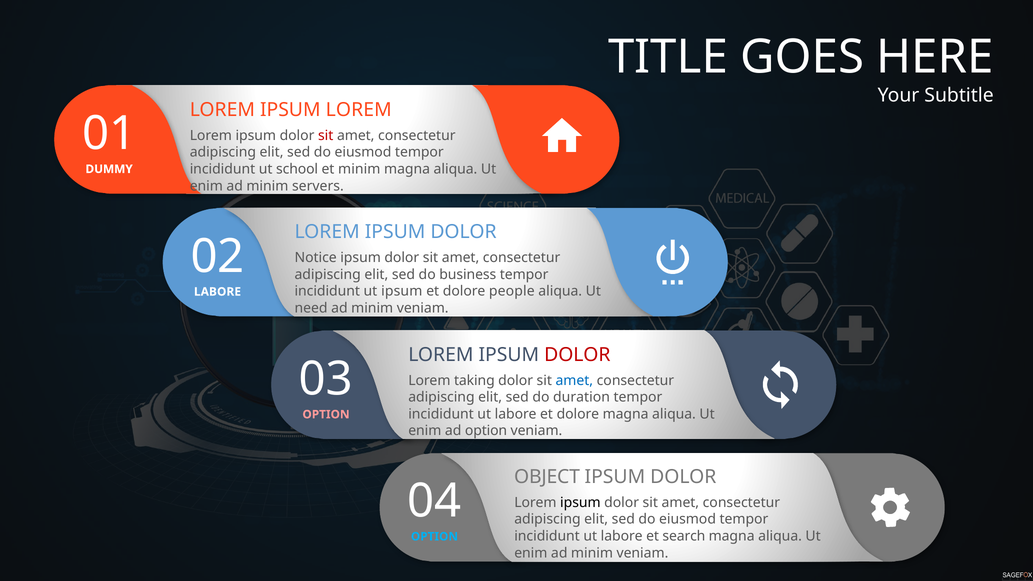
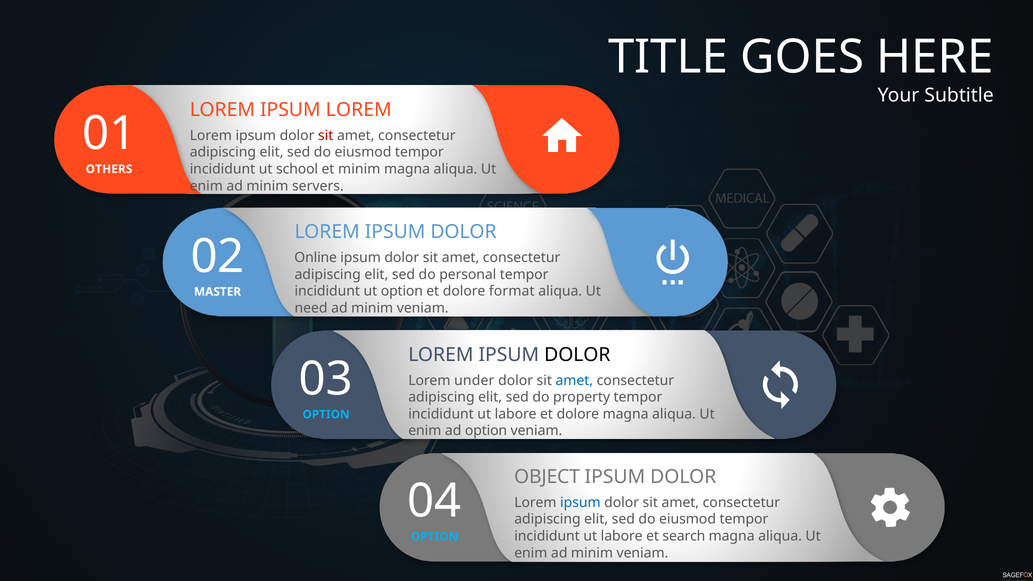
DUMMY: DUMMY -> OTHERS
Notice: Notice -> Online
business: business -> personal
ut ipsum: ipsum -> option
people: people -> format
LABORE at (217, 292): LABORE -> MASTER
DOLOR at (577, 355) colour: red -> black
taking: taking -> under
duration: duration -> property
OPTION at (326, 414) colour: pink -> light blue
ipsum at (580, 503) colour: black -> blue
